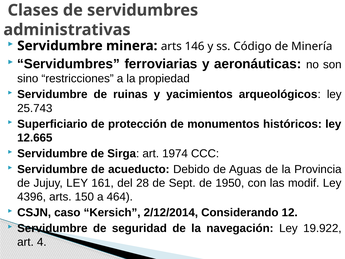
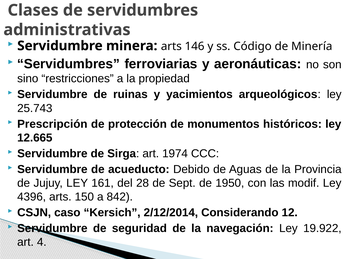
Superficiario: Superficiario -> Prescripción
464: 464 -> 842
